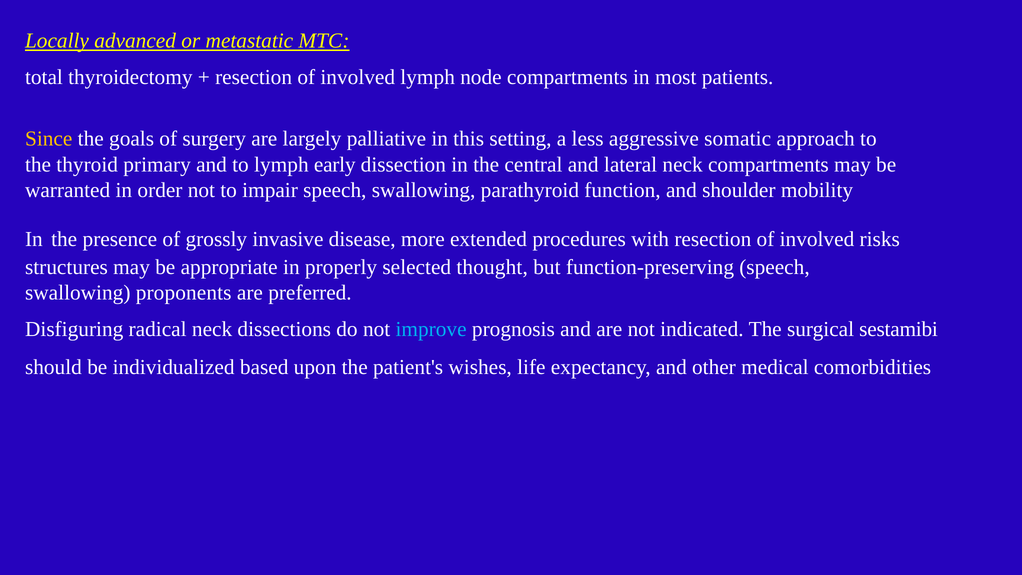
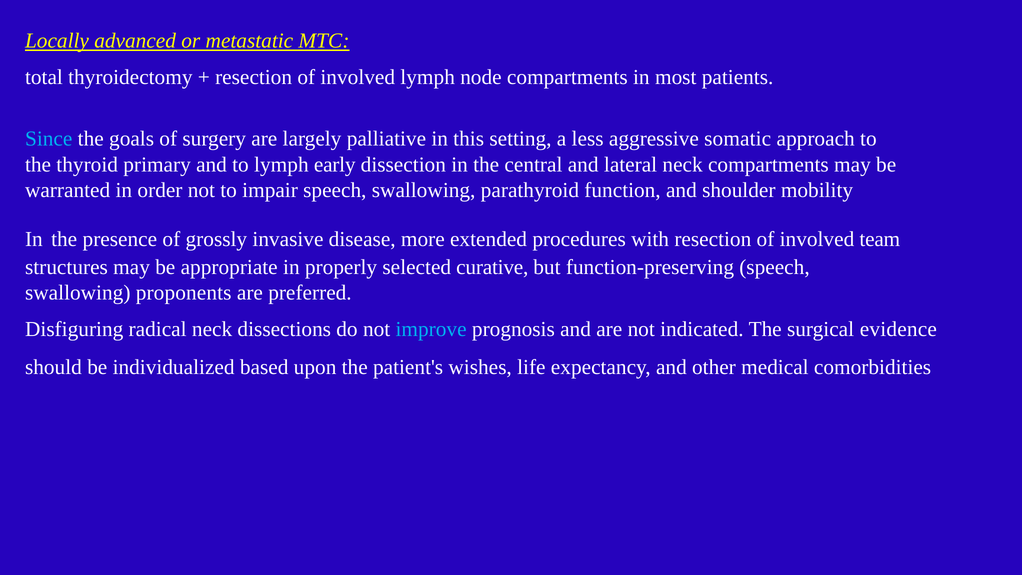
Since colour: yellow -> light blue
risks: risks -> team
thought: thought -> curative
sestamibi: sestamibi -> evidence
